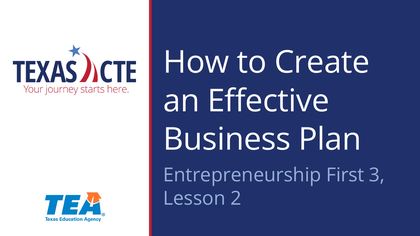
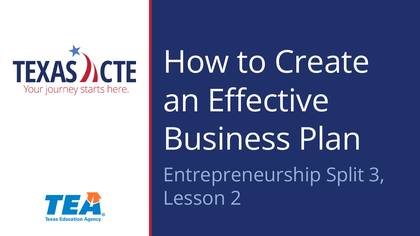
First: First -> Split
